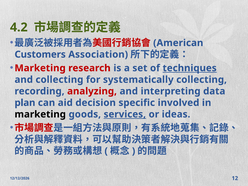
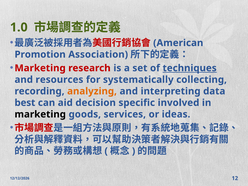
4.2: 4.2 -> 1.0
Customers: Customers -> Promotion
and collecting: collecting -> resources
analyzing colour: red -> orange
plan: plan -> best
services underline: present -> none
